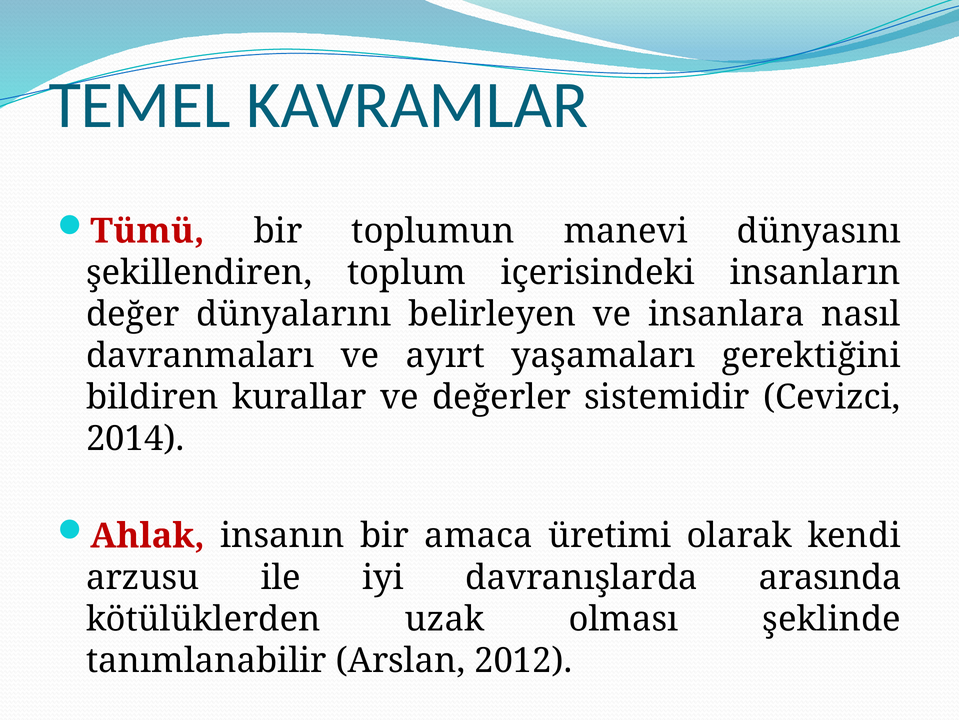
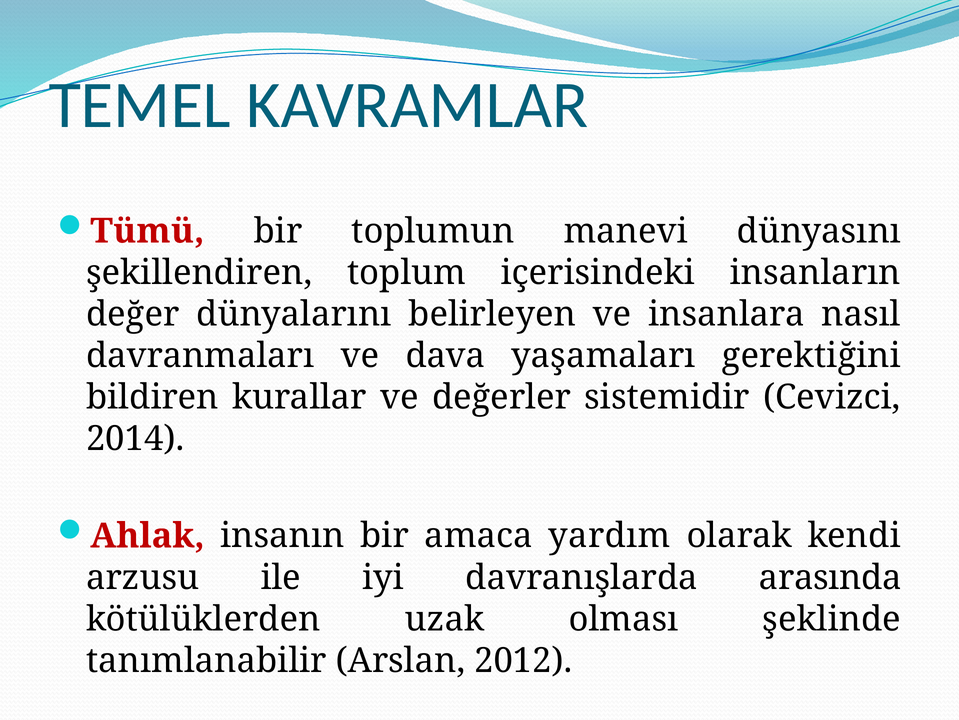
ayırt: ayırt -> dava
üretimi: üretimi -> yardım
